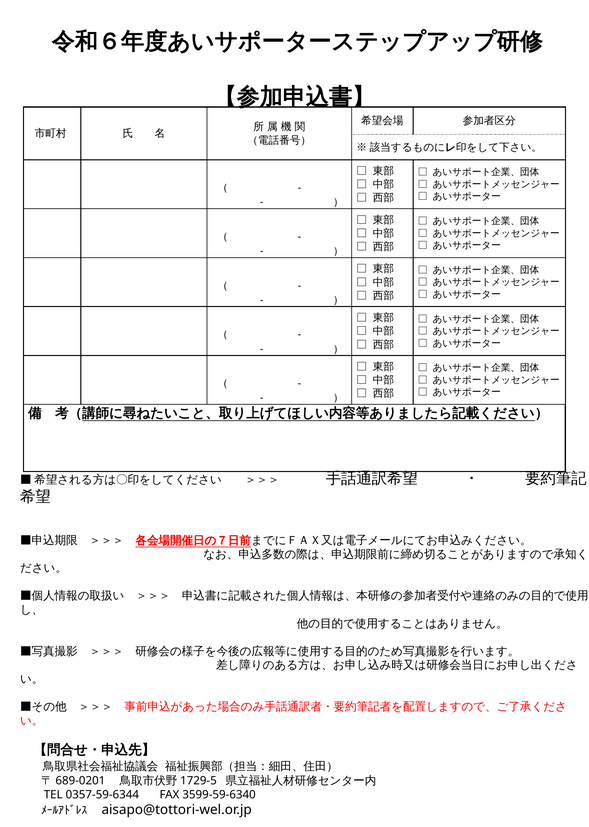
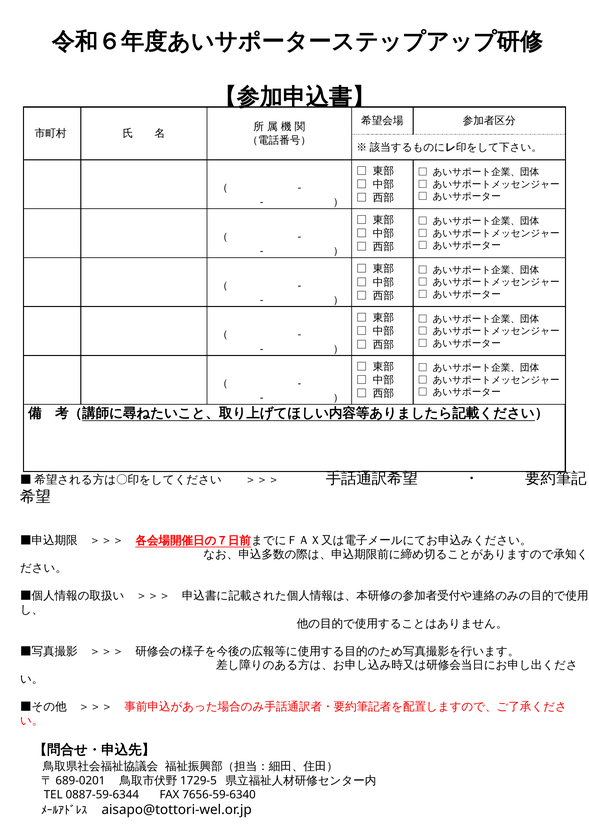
0357-59-6344: 0357-59-6344 -> 0887-59-6344
3599-59-6340: 3599-59-6340 -> 7656-59-6340
